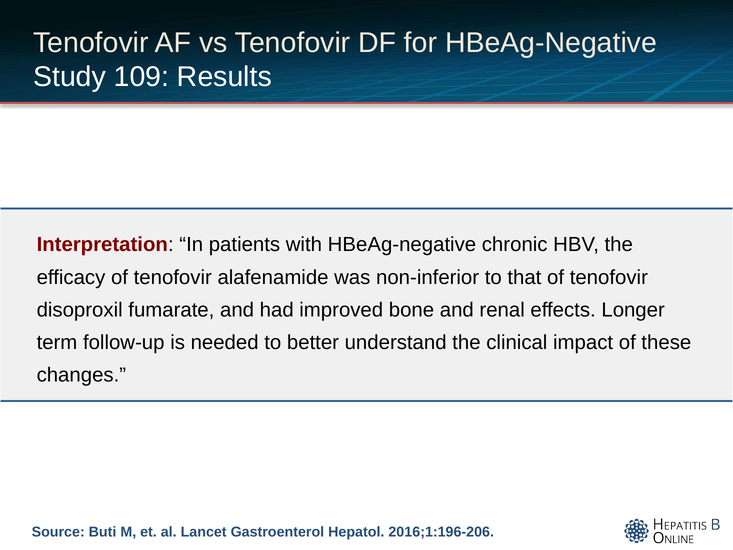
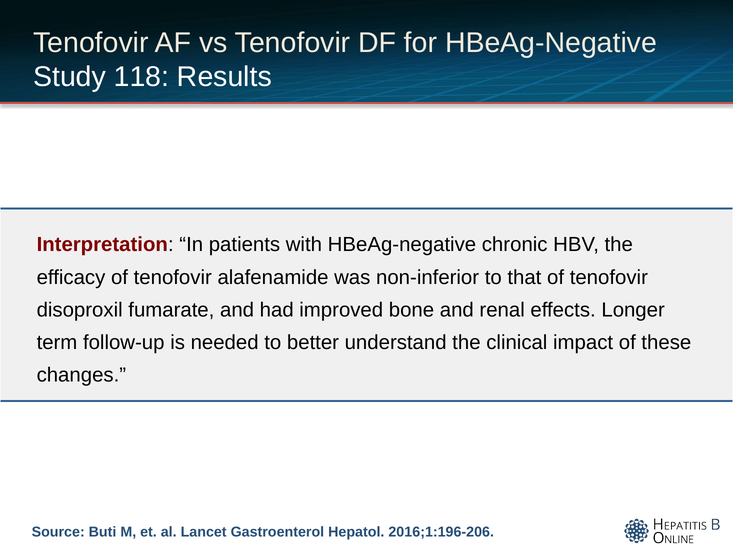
109: 109 -> 118
